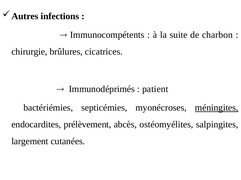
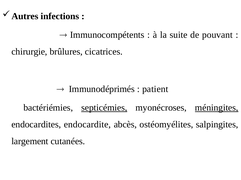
charbon: charbon -> pouvant
septicémies underline: none -> present
prélèvement: prélèvement -> endocardite
